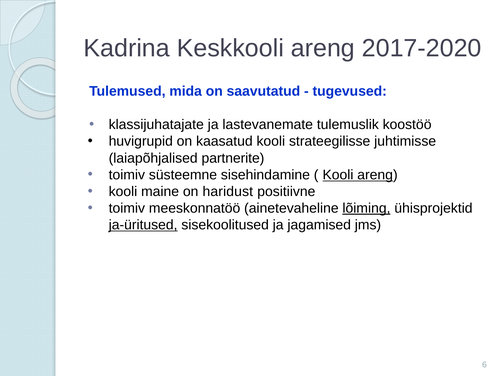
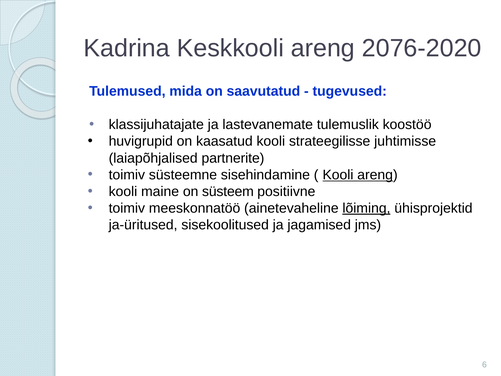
2017-2020: 2017-2020 -> 2076-2020
haridust: haridust -> süsteem
ja-üritused underline: present -> none
